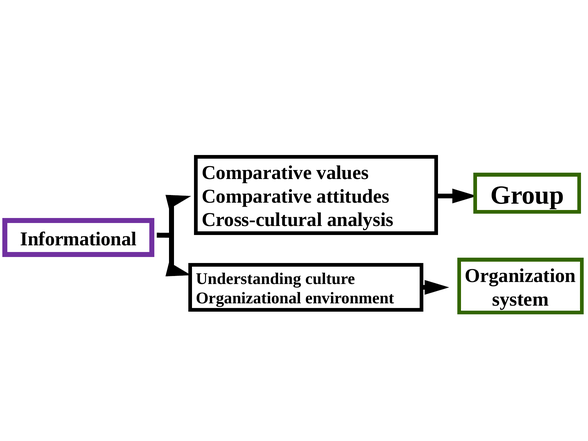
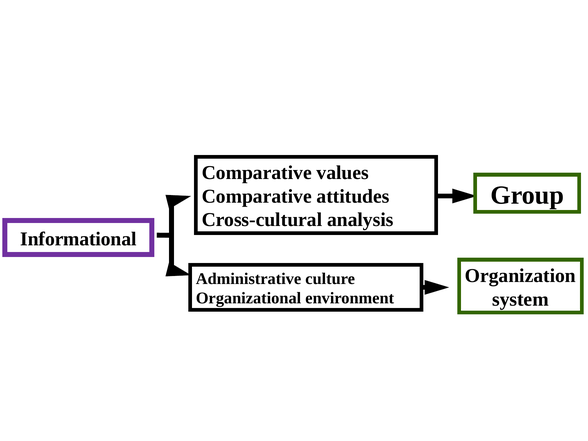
Understanding: Understanding -> Administrative
